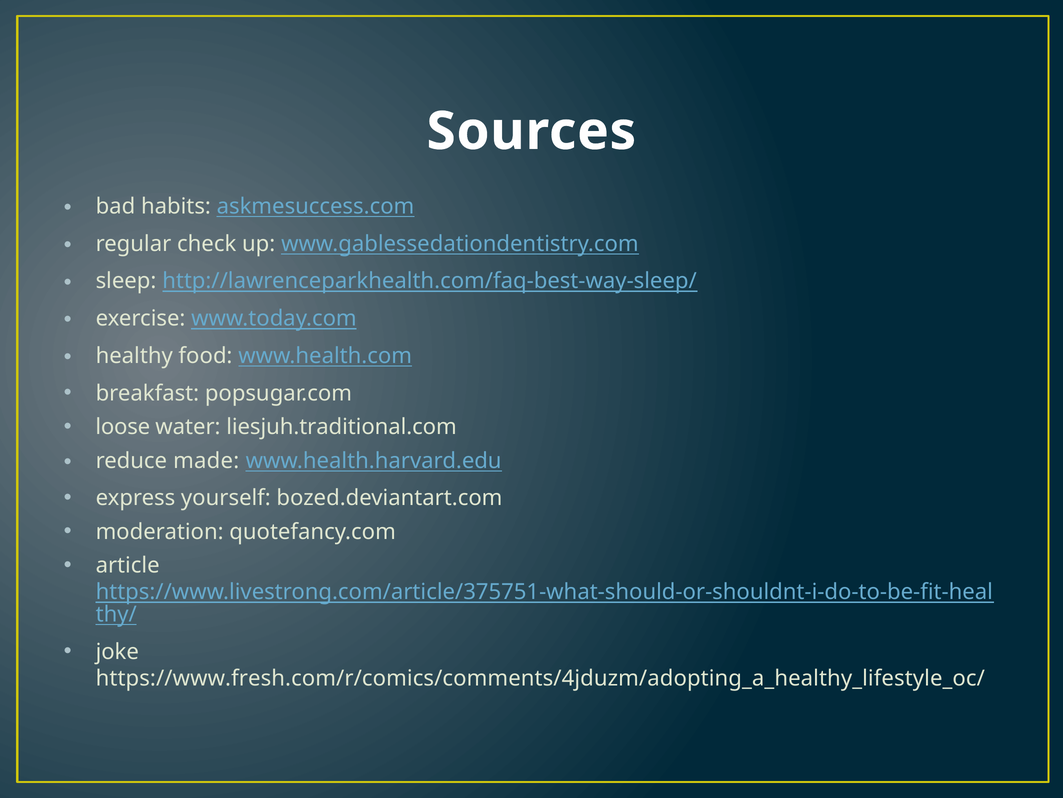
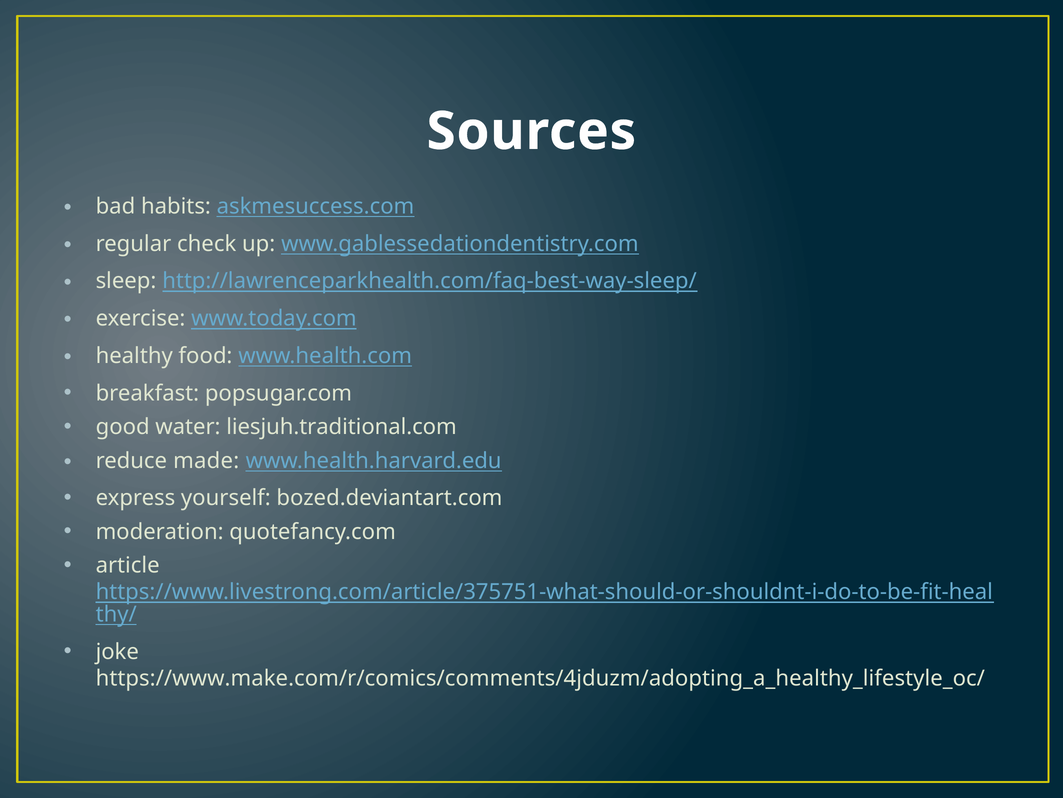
loose: loose -> good
https://www.fresh.com/r/comics/comments/4jduzm/adopting_a_healthy_lifestyle_oc/: https://www.fresh.com/r/comics/comments/4jduzm/adopting_a_healthy_lifestyle_oc/ -> https://www.make.com/r/comics/comments/4jduzm/adopting_a_healthy_lifestyle_oc/
